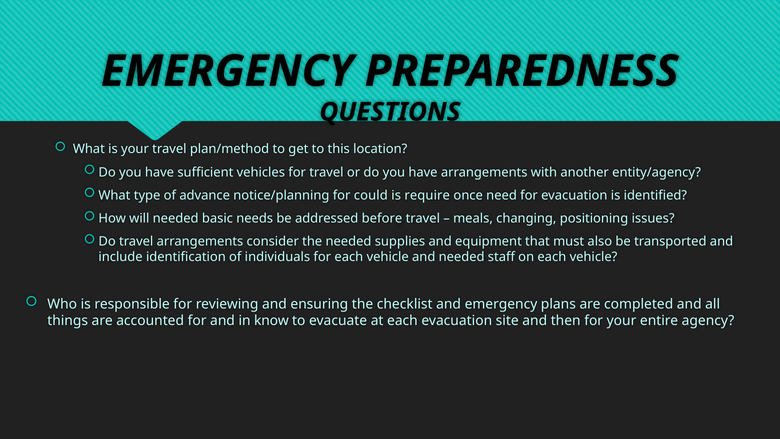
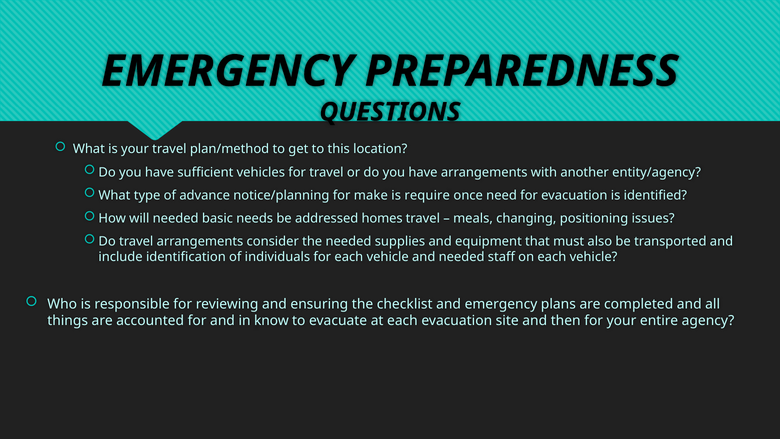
could: could -> make
before: before -> homes
